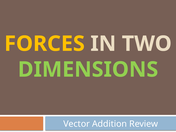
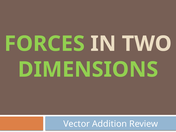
FORCES colour: yellow -> light green
